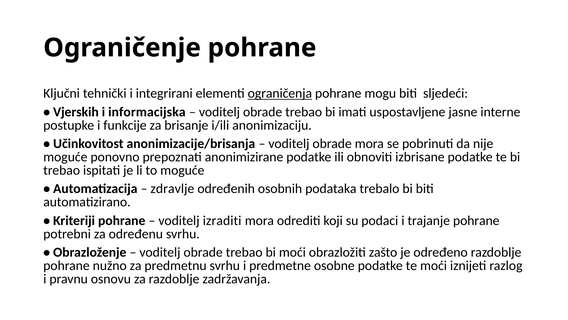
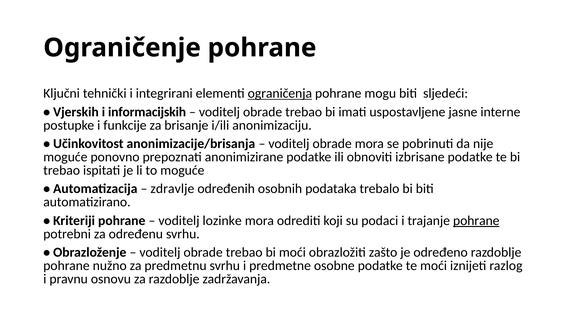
informacijska: informacijska -> informacijskih
izraditi: izraditi -> lozinke
pohrane at (476, 220) underline: none -> present
